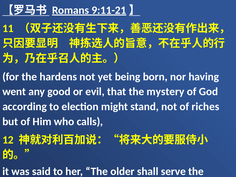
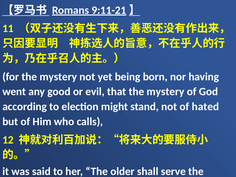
for the hardens: hardens -> mystery
riches: riches -> hated
